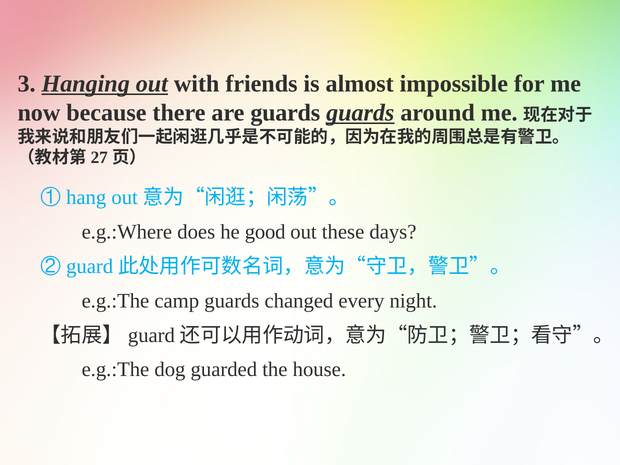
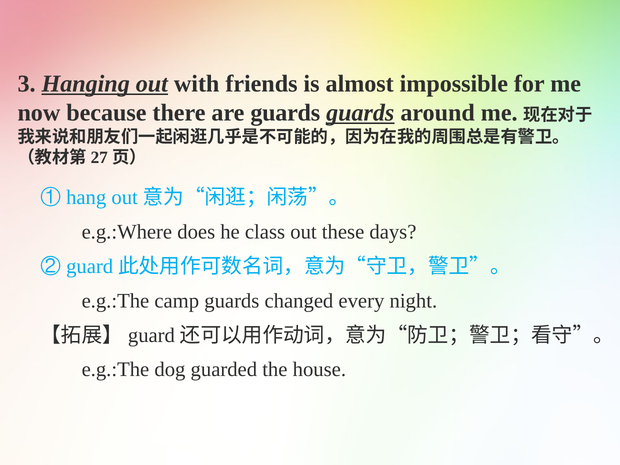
good: good -> class
